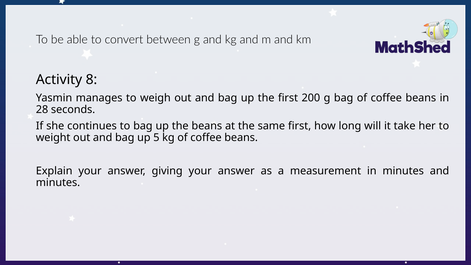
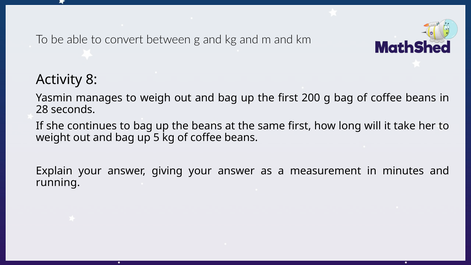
minutes at (58, 182): minutes -> running
